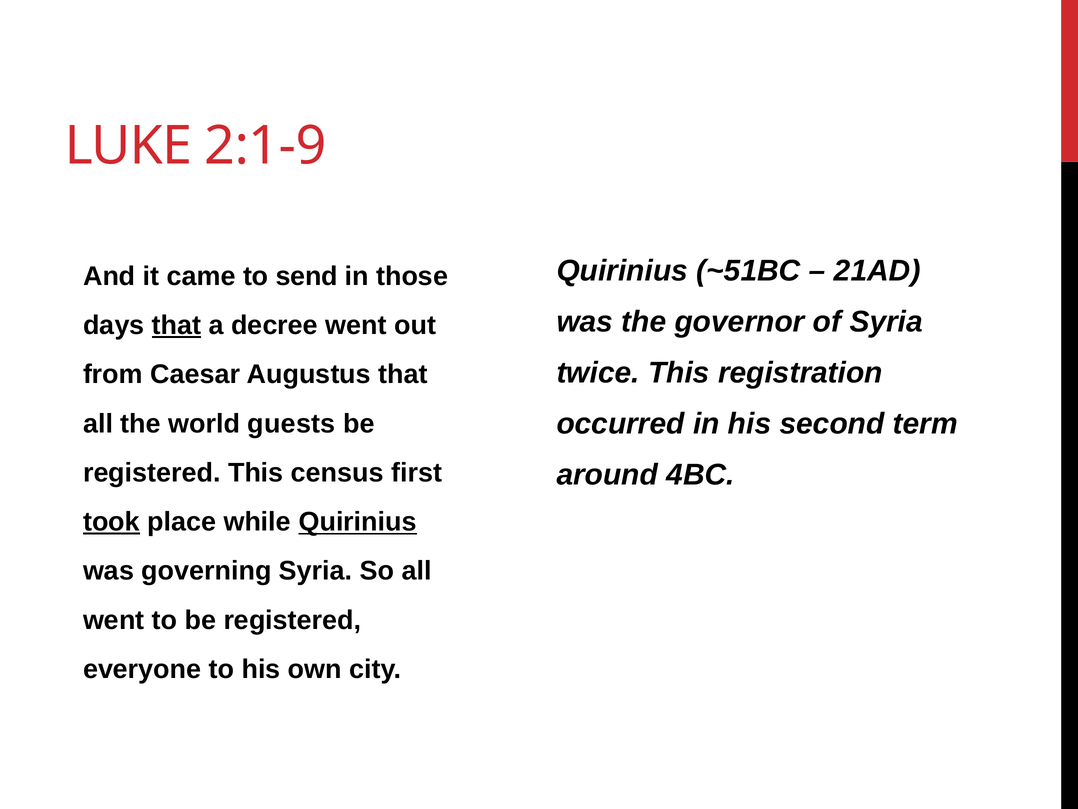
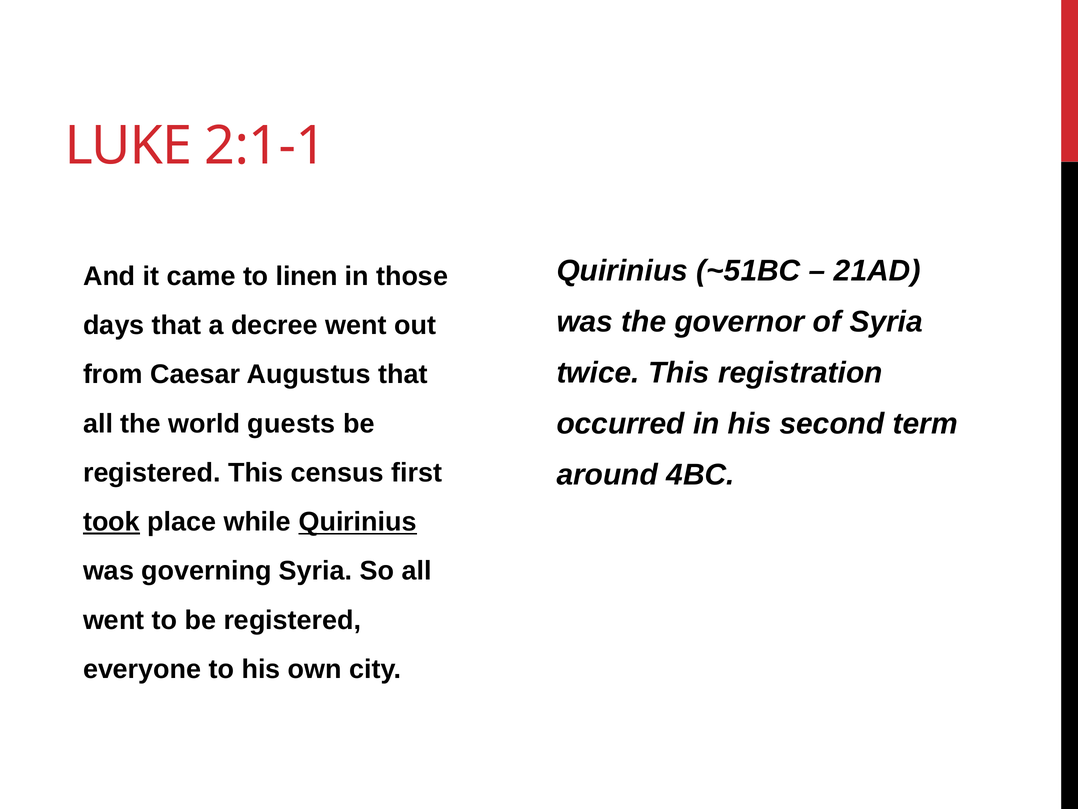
2:1-9: 2:1-9 -> 2:1-1
send: send -> linen
that at (177, 325) underline: present -> none
